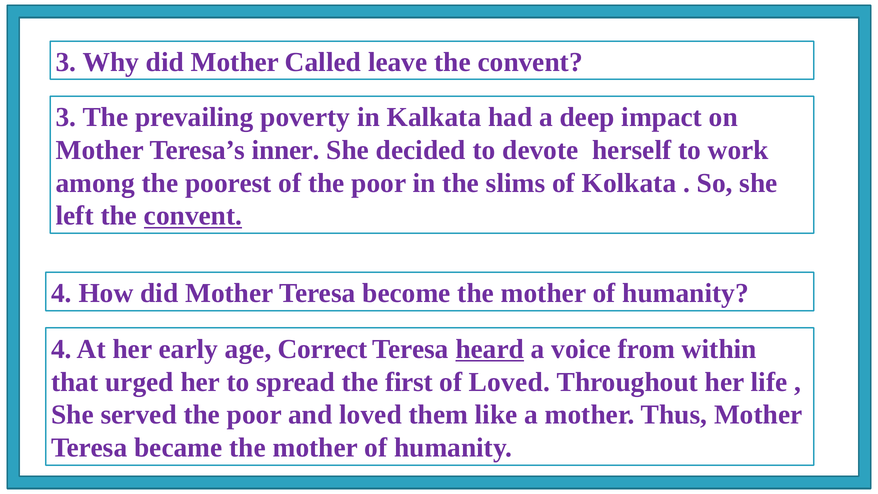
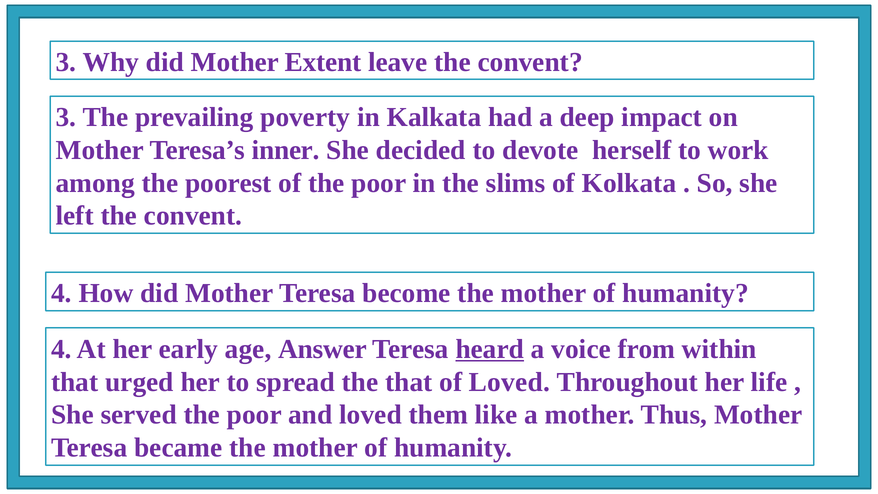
Called: Called -> Extent
convent at (193, 216) underline: present -> none
Correct: Correct -> Answer
the first: first -> that
